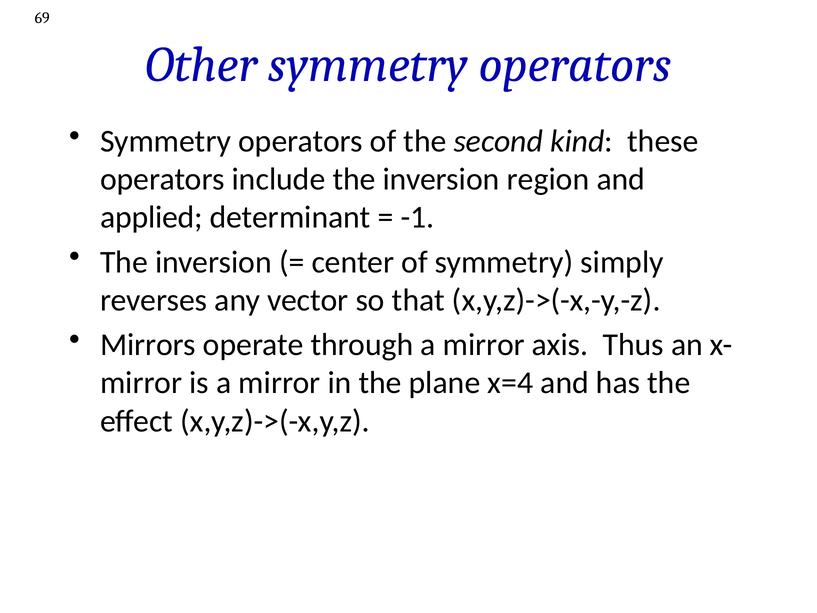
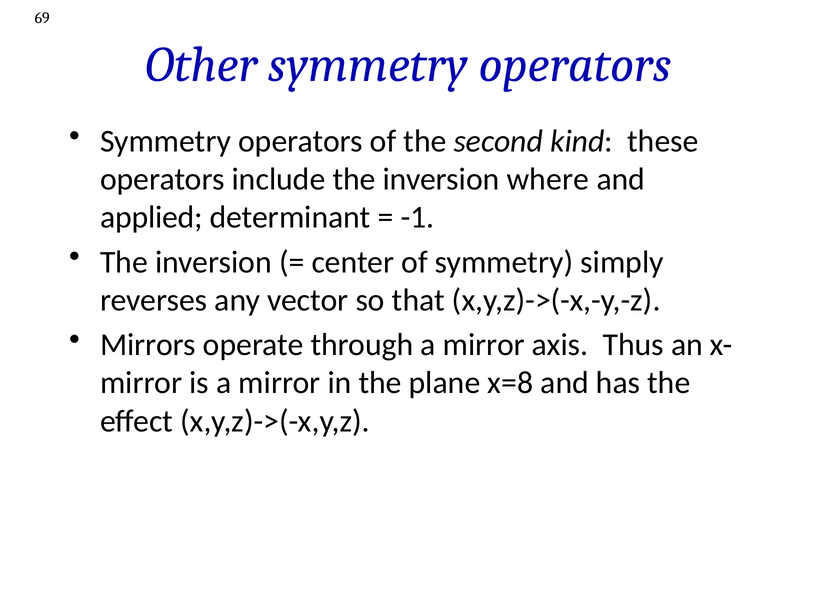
region: region -> where
x=4: x=4 -> x=8
